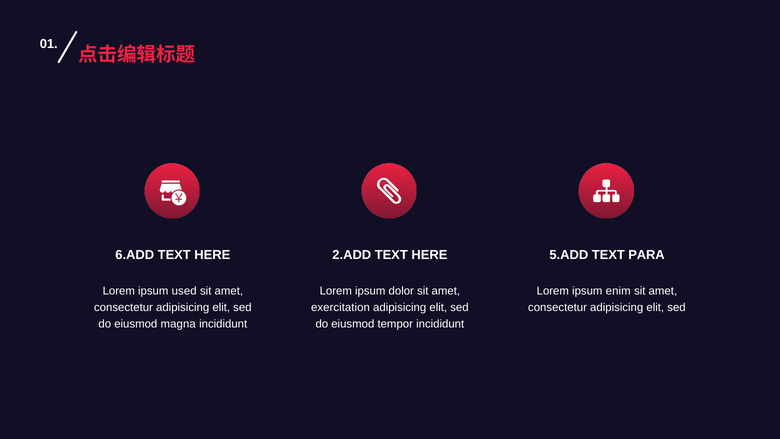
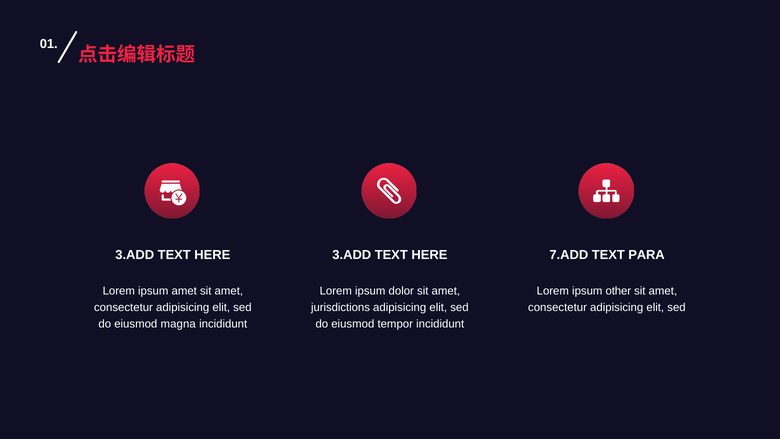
6.ADD at (135, 255): 6.ADD -> 3.ADD
2.ADD at (352, 255): 2.ADD -> 3.ADD
5.ADD: 5.ADD -> 7.ADD
ipsum used: used -> amet
enim: enim -> other
exercitation: exercitation -> jurisdictions
